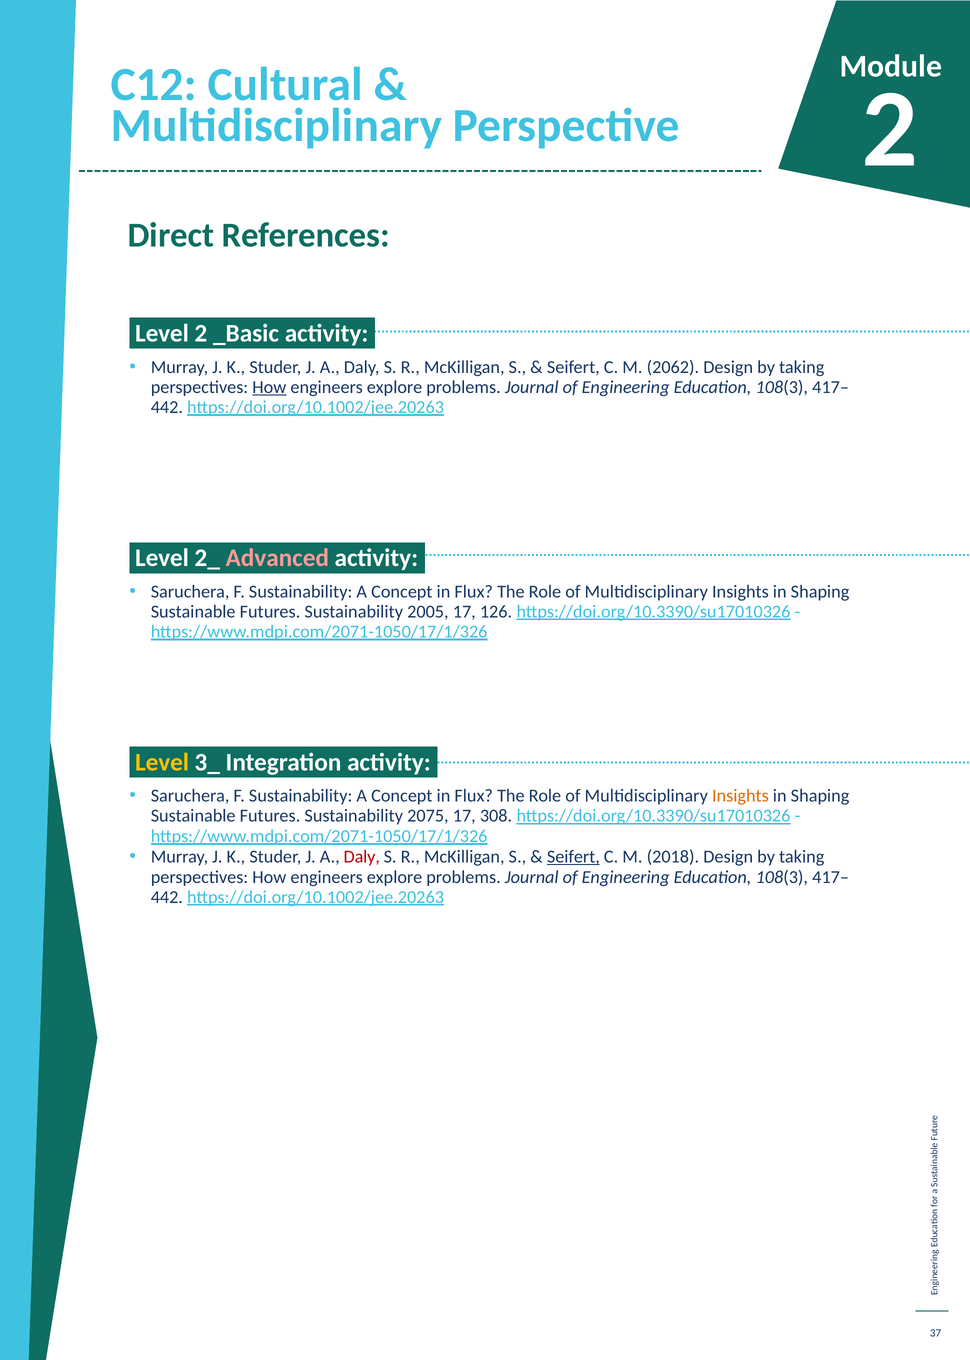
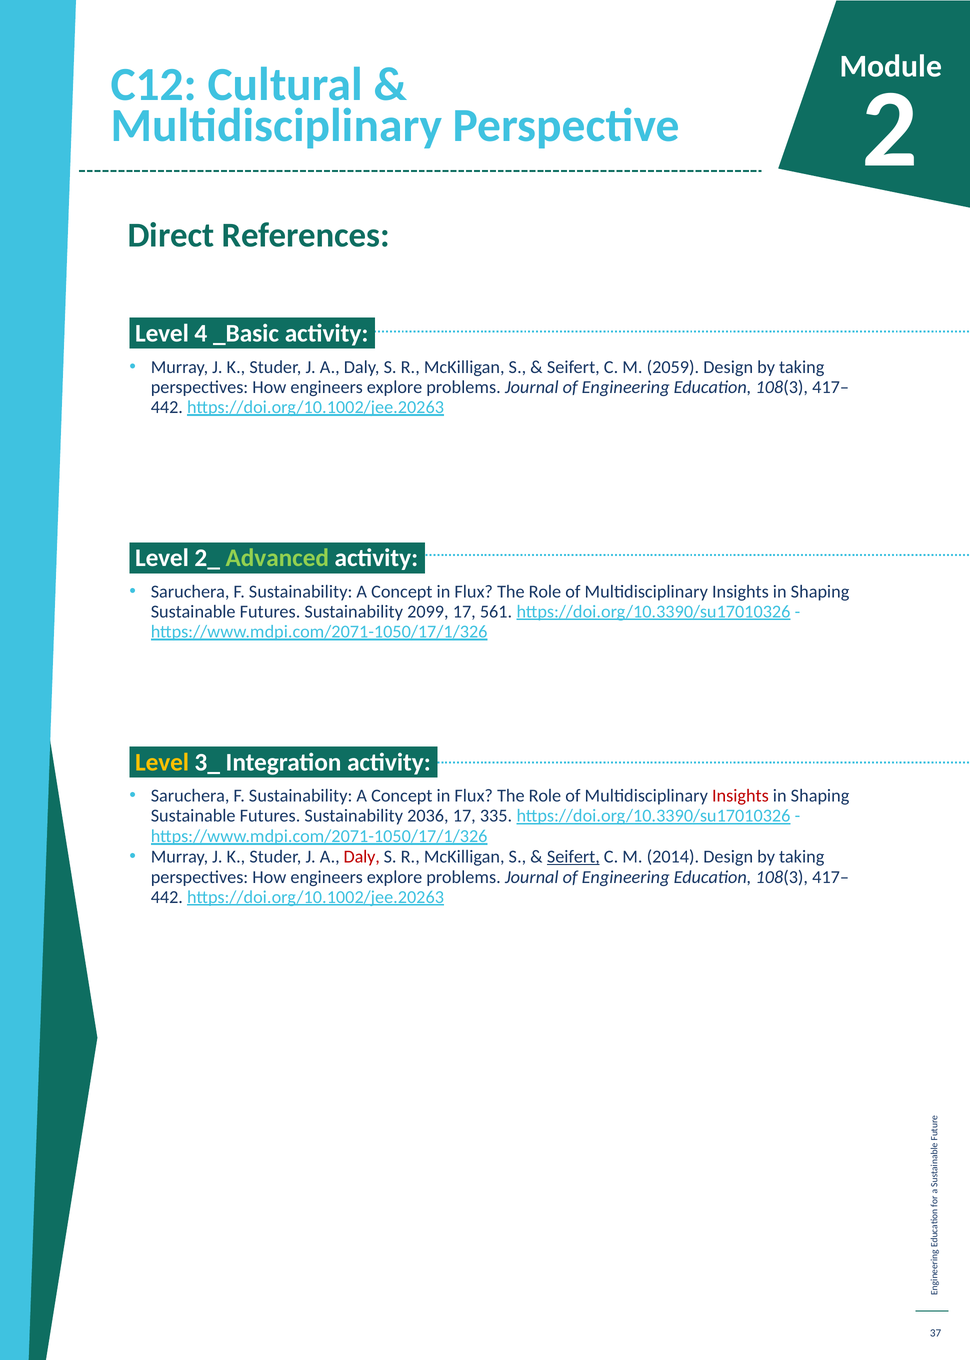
Level 2: 2 -> 4
2062: 2062 -> 2059
How at (269, 388) underline: present -> none
Advanced colour: pink -> light green
2005: 2005 -> 2099
126: 126 -> 561
Insights at (740, 796) colour: orange -> red
2075: 2075 -> 2036
308: 308 -> 335
2018: 2018 -> 2014
